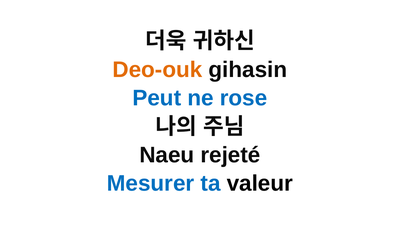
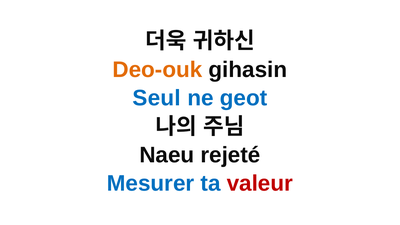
Peut: Peut -> Seul
rose: rose -> geot
valeur colour: black -> red
